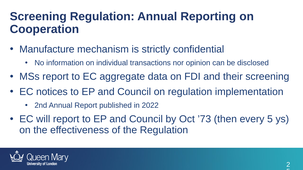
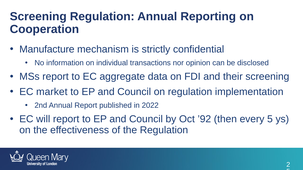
notices: notices -> market
’73: ’73 -> ’92
